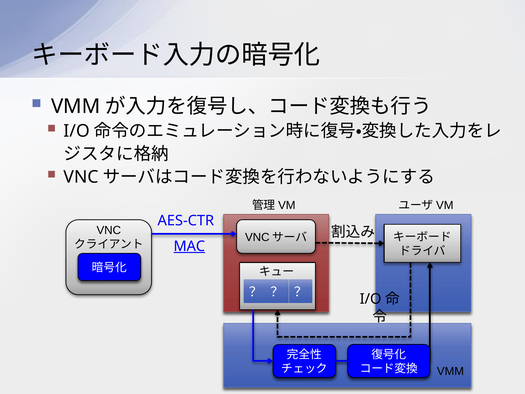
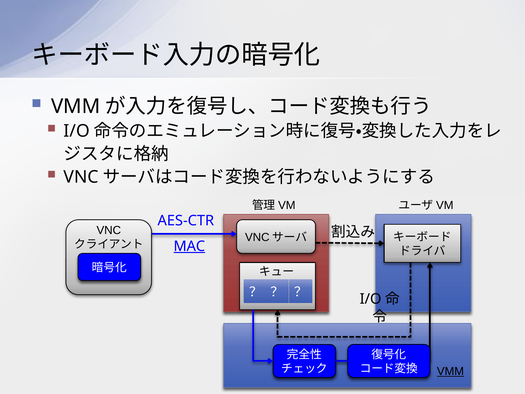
VMM at (450, 371) underline: none -> present
